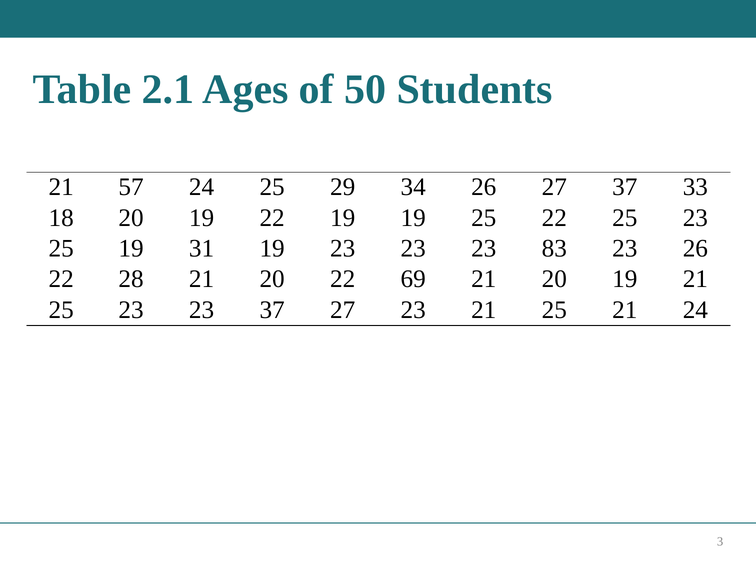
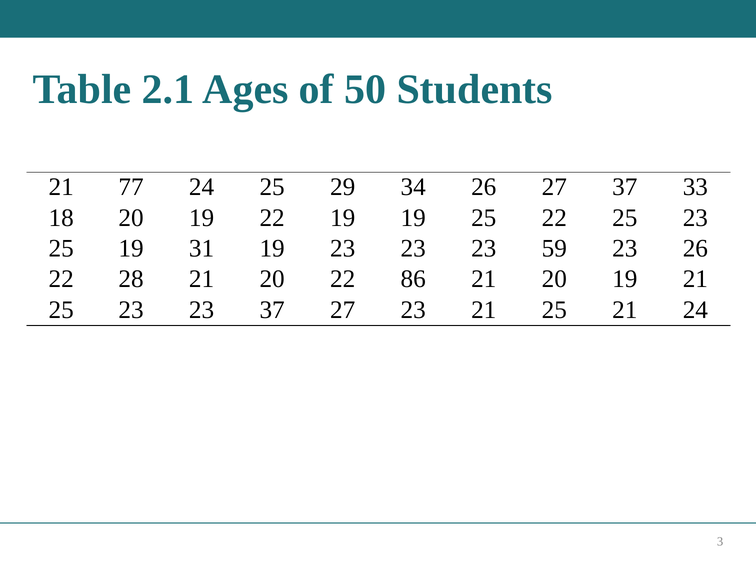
57: 57 -> 77
83: 83 -> 59
69: 69 -> 86
